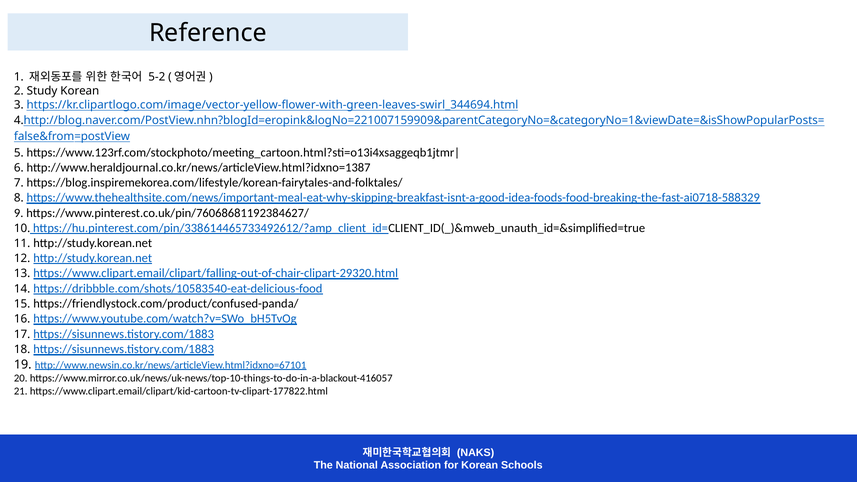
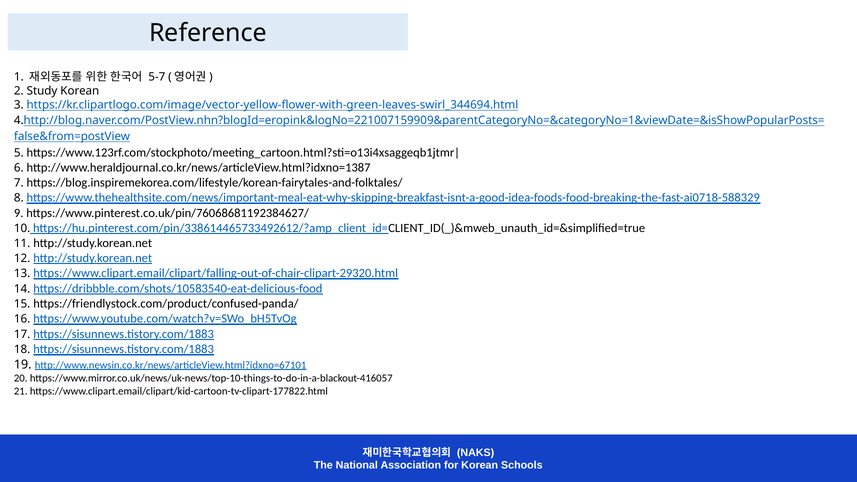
5-2: 5-2 -> 5-7
